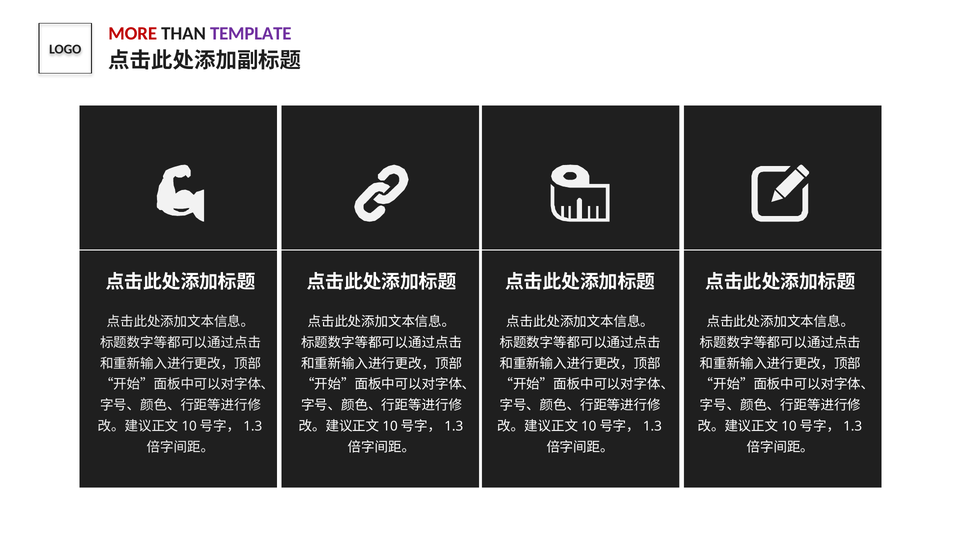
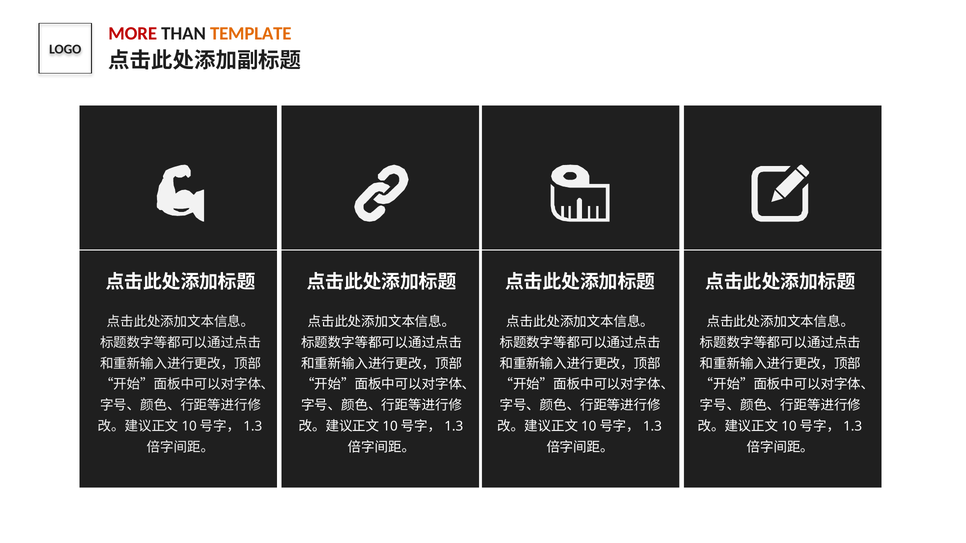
TEMPLATE colour: purple -> orange
